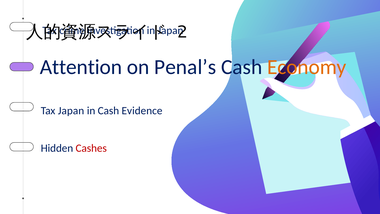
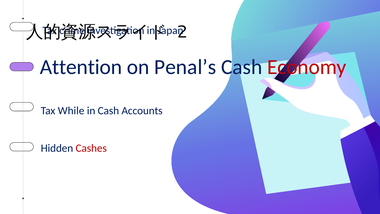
Economy colour: orange -> red
Tax Japan: Japan -> While
Evidence: Evidence -> Accounts
